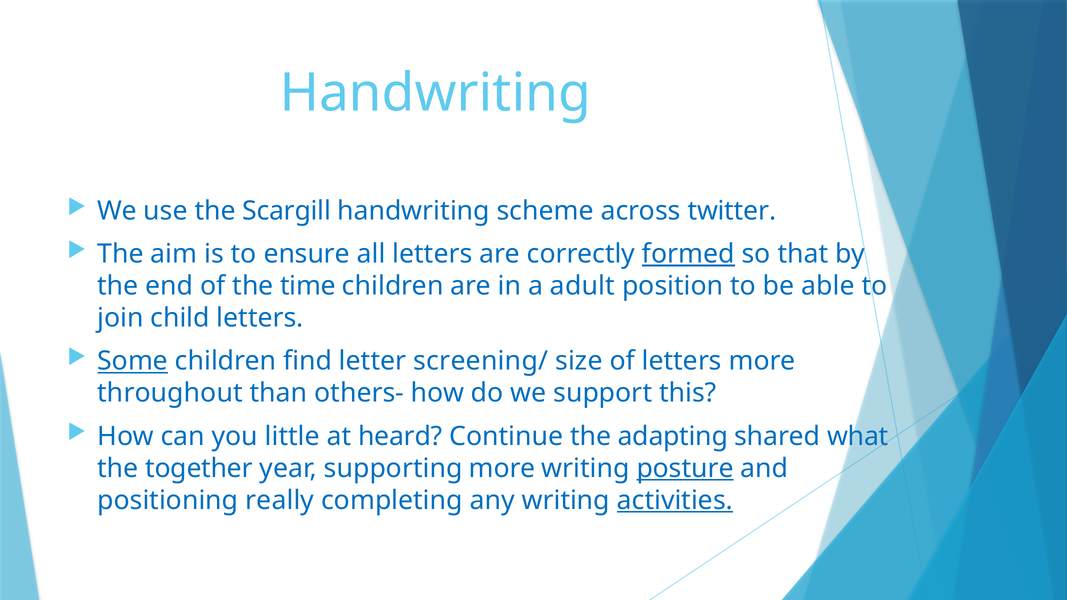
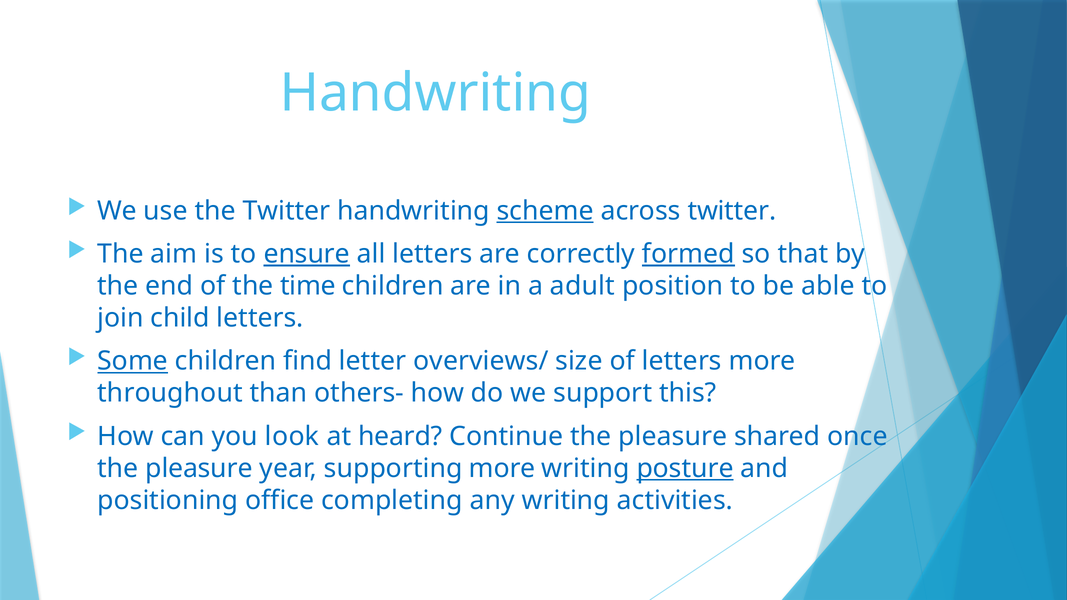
the Scargill: Scargill -> Twitter
scheme underline: none -> present
ensure underline: none -> present
screening/: screening/ -> overviews/
little: little -> look
Continue the adapting: adapting -> pleasure
what: what -> once
together at (199, 468): together -> pleasure
really: really -> office
activities underline: present -> none
